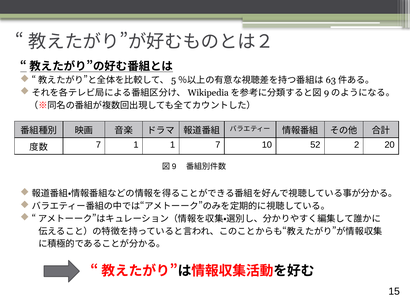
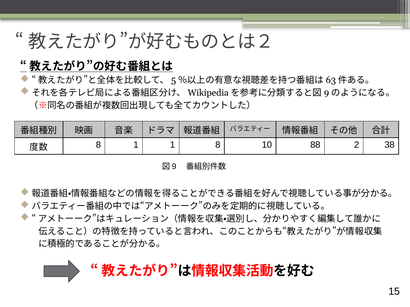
7 at (98, 145): 7 -> 8
1 7: 7 -> 8
52: 52 -> 88
20: 20 -> 38
